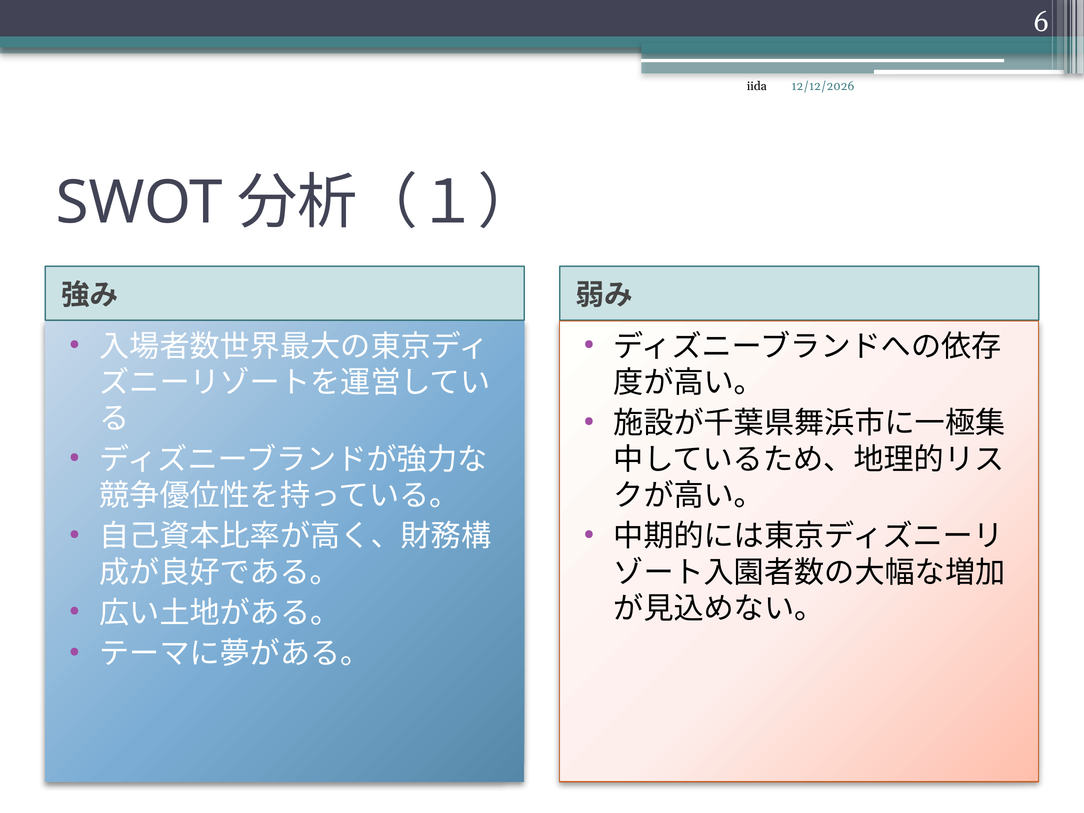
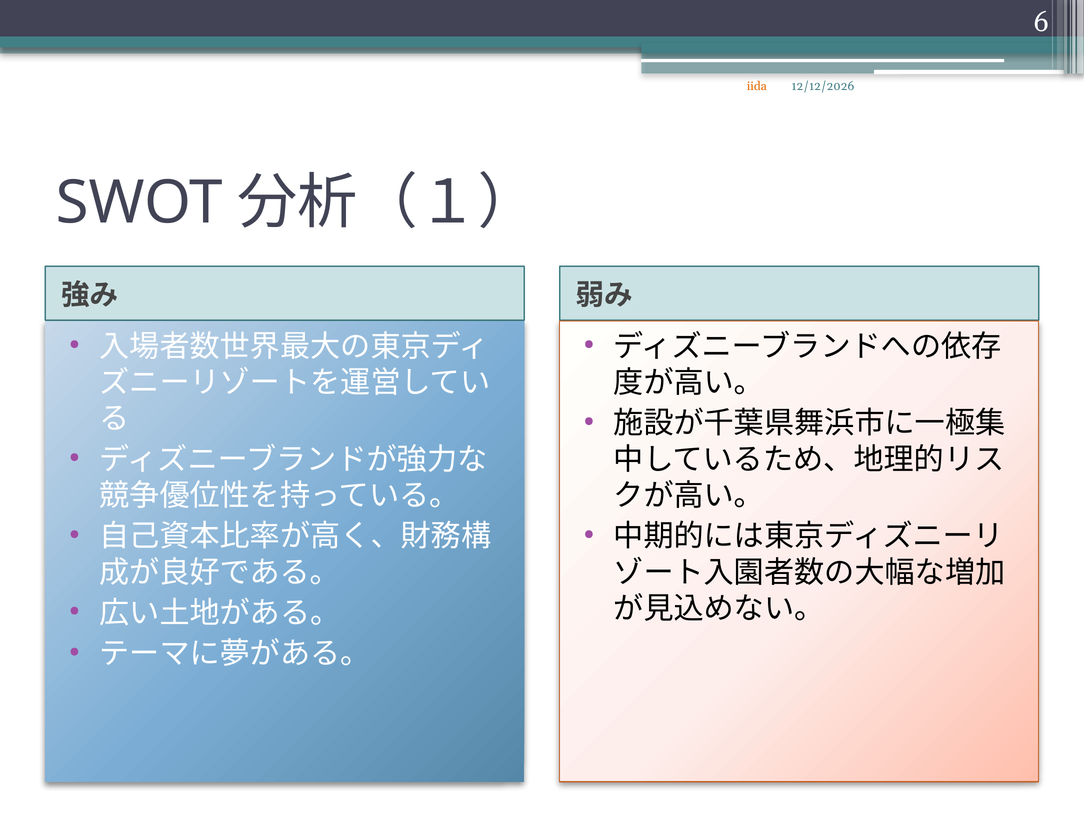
iida colour: black -> orange
